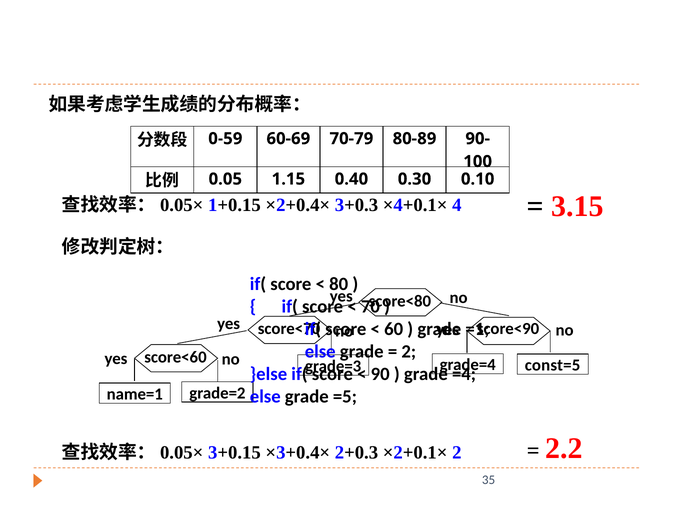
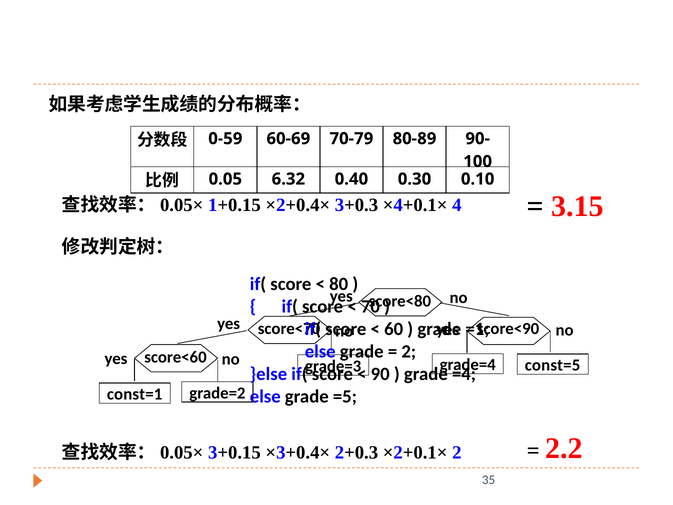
1.15: 1.15 -> 6.32
name=1: name=1 -> const=1
